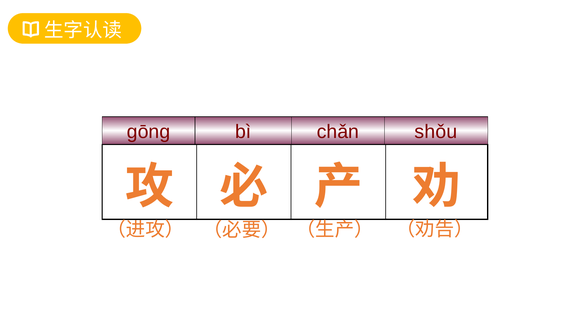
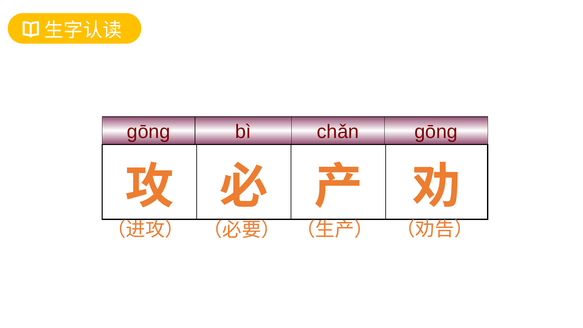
gōng shǒu: shǒu -> gōng
